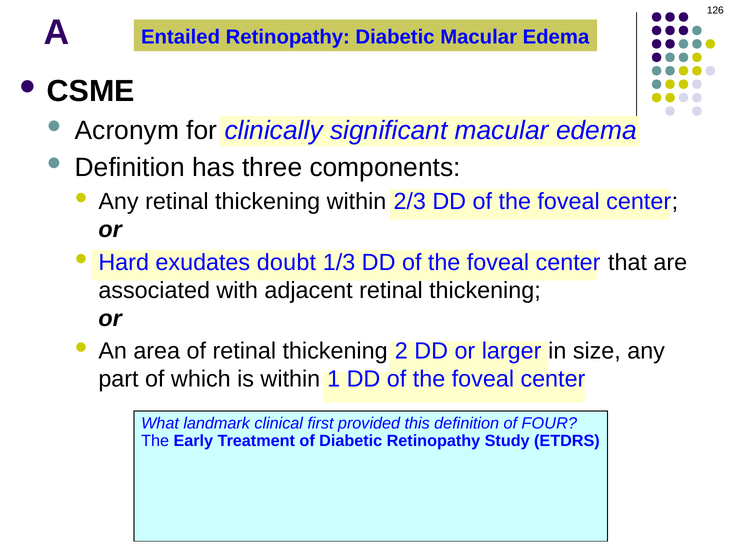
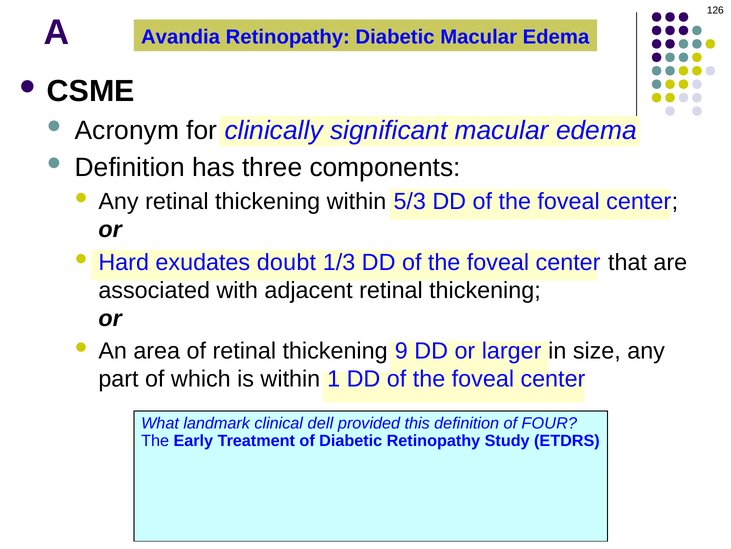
Entailed: Entailed -> Avandia
2/3: 2/3 -> 5/3
thickening 2: 2 -> 9
first: first -> dell
